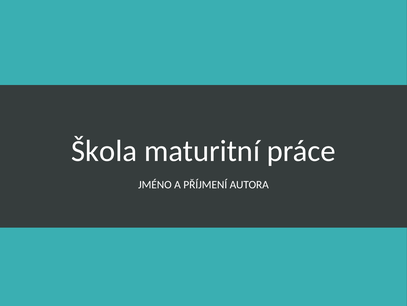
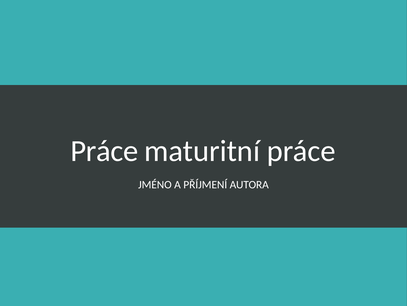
Škola at (104, 151): Škola -> Práce
